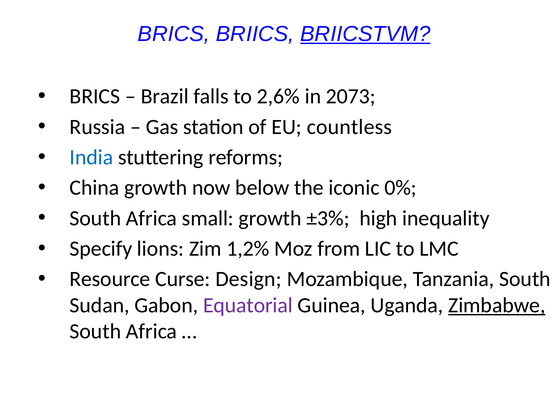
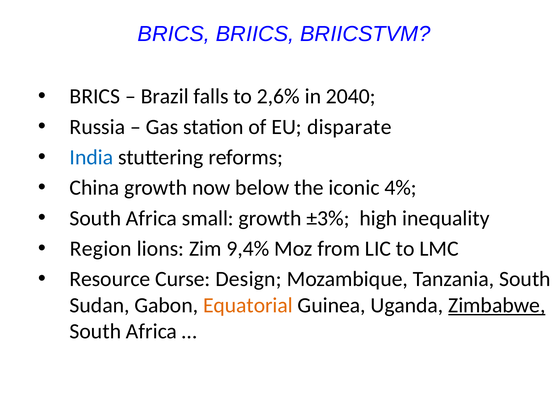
BRIICSTVM underline: present -> none
2073: 2073 -> 2040
countless: countless -> disparate
0%: 0% -> 4%
Specify: Specify -> Region
1,2%: 1,2% -> 9,4%
Equatorial colour: purple -> orange
